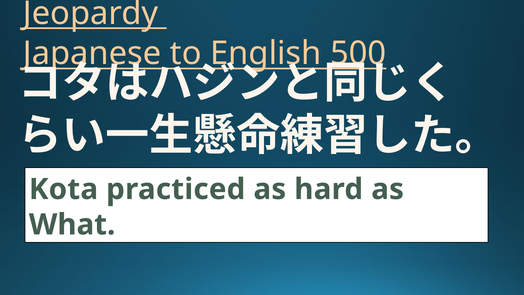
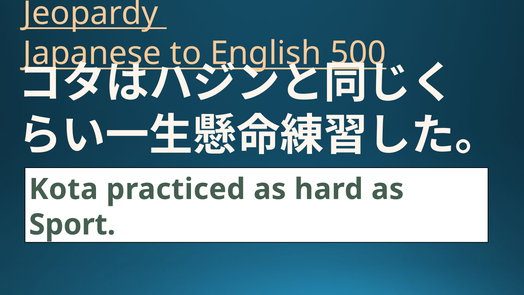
What: What -> Sport
